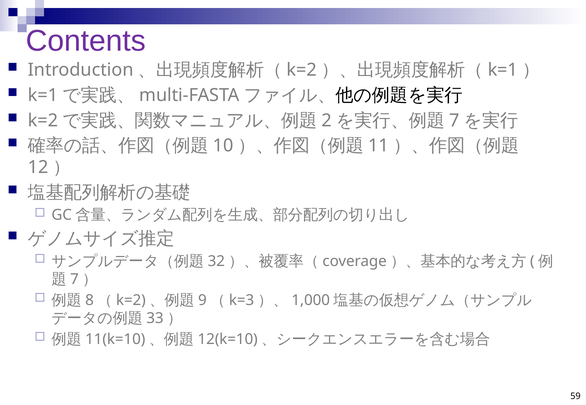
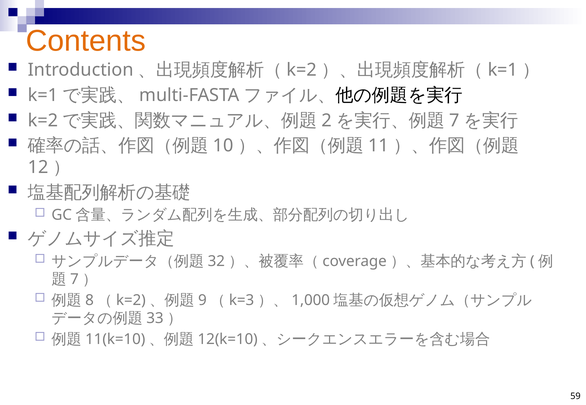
Contents colour: purple -> orange
